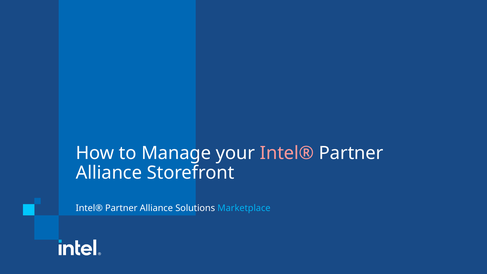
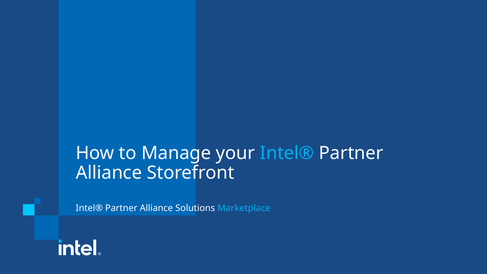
Intel® at (287, 153) colour: pink -> light blue
